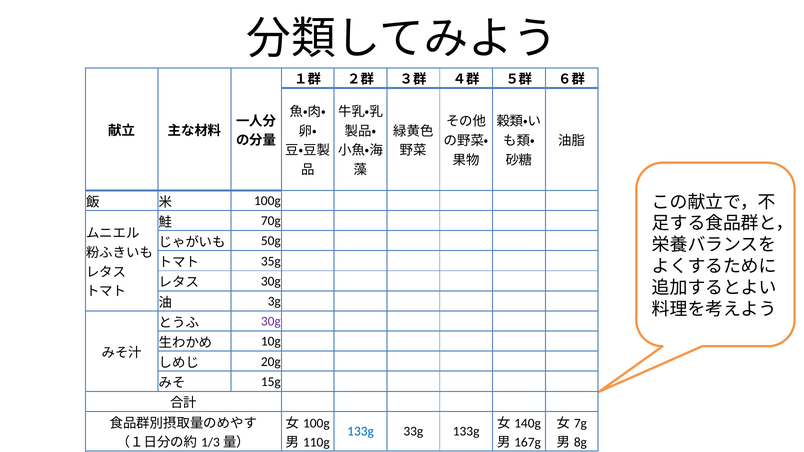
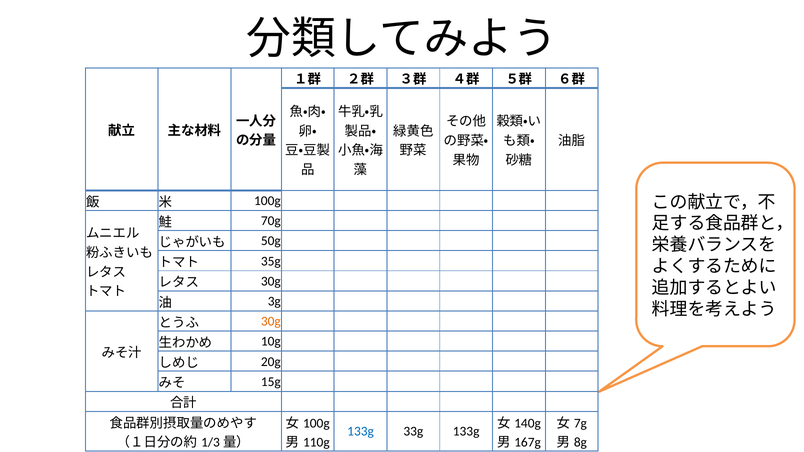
30g at (271, 322) colour: purple -> orange
